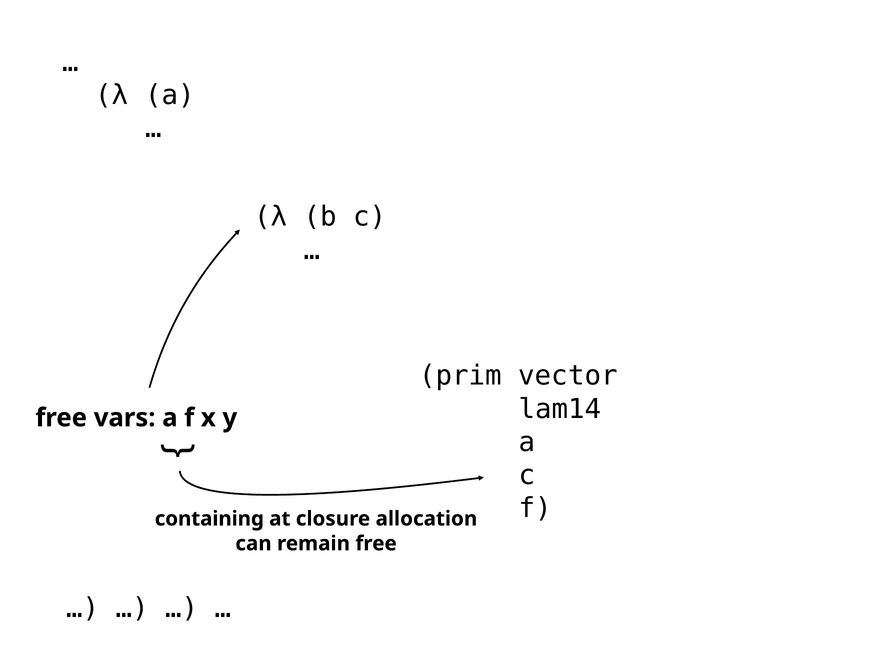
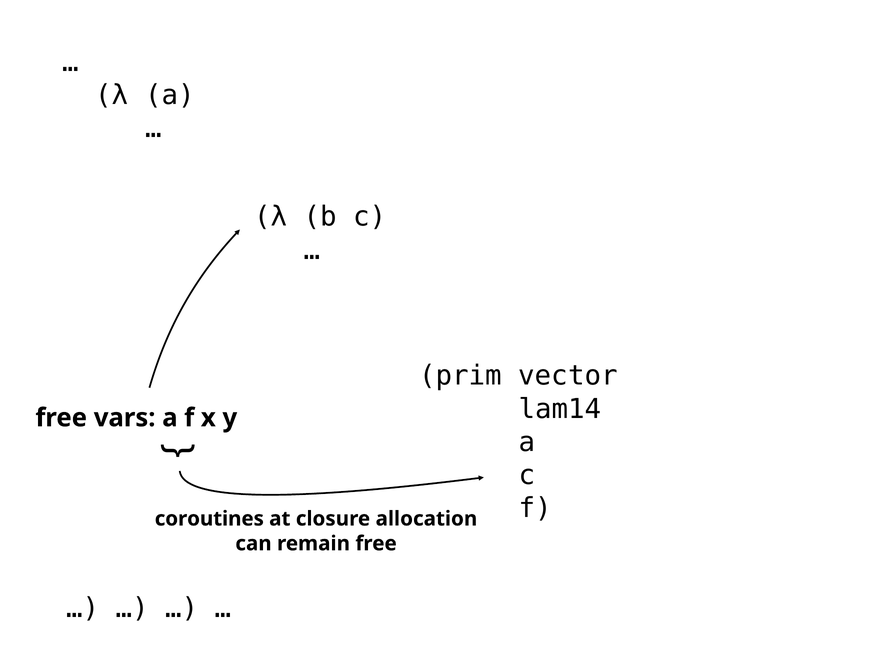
containing: containing -> coroutines
